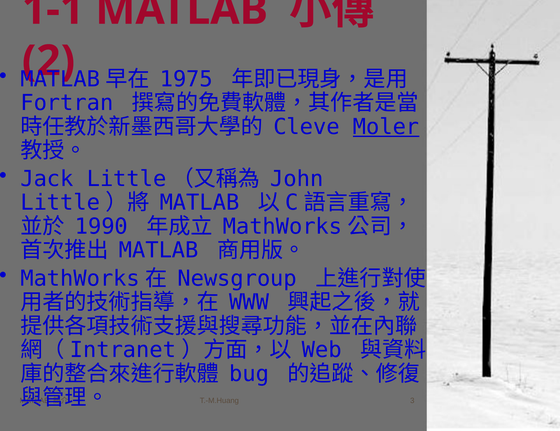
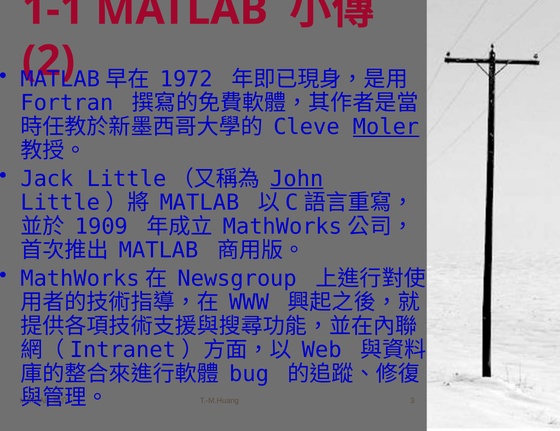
1975: 1975 -> 1972
John underline: none -> present
1990: 1990 -> 1909
